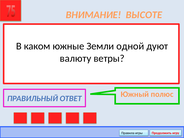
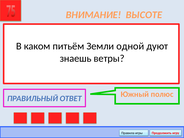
южные: южные -> питьём
валюту: валюту -> знаешь
